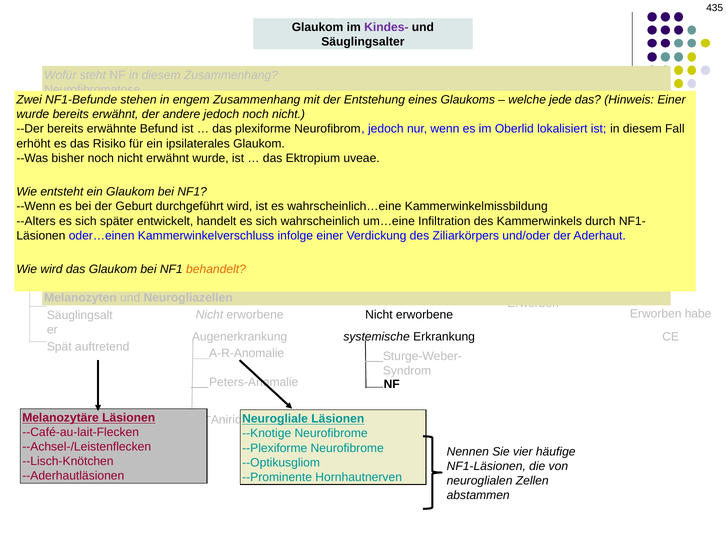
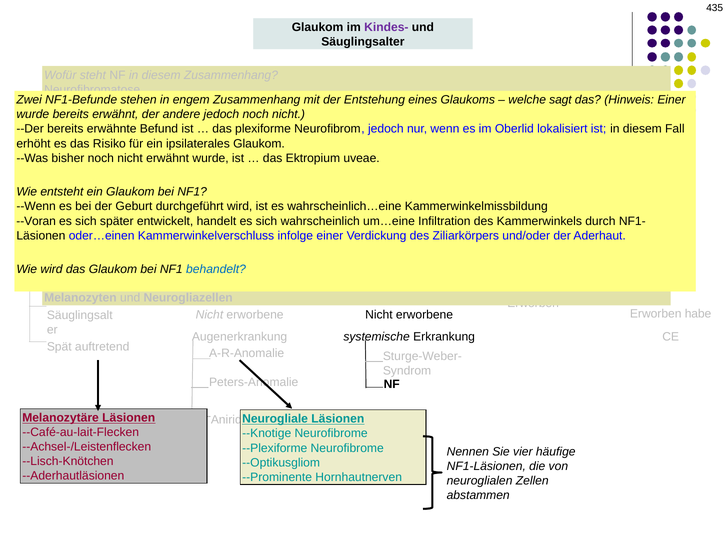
jede: jede -> sagt
--Alters: --Alters -> --Voran
behandelt colour: orange -> blue
